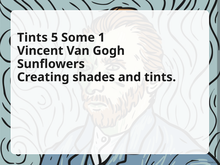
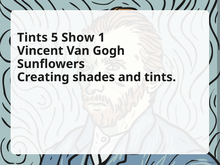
Some: Some -> Show
